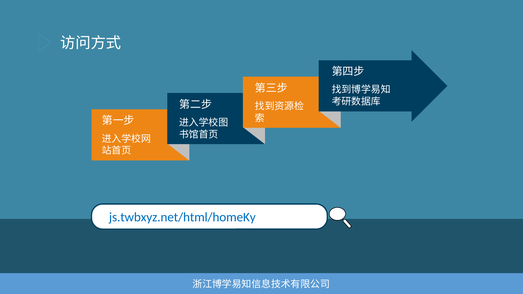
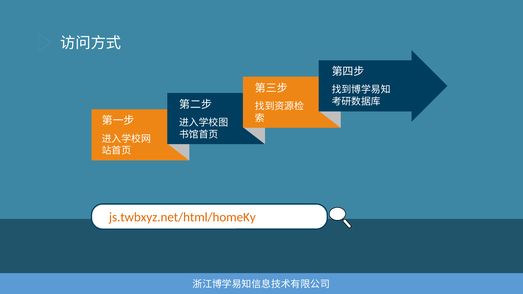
js.twbxyz.net/html/homeKy colour: blue -> orange
